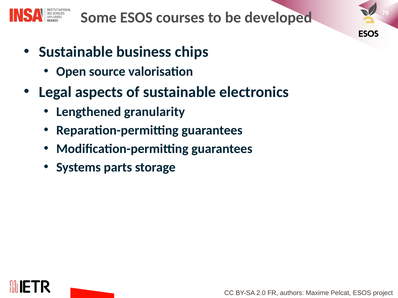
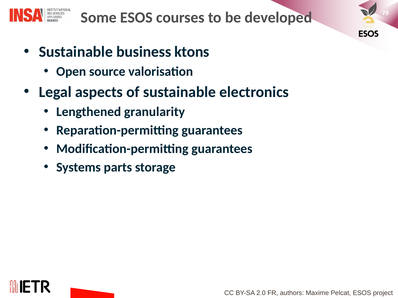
chips: chips -> ktons
